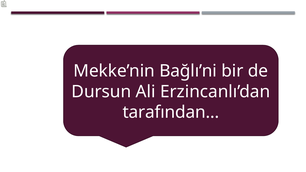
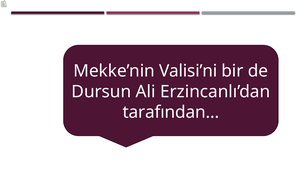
Bağlı’ni: Bağlı’ni -> Valisi’ni
